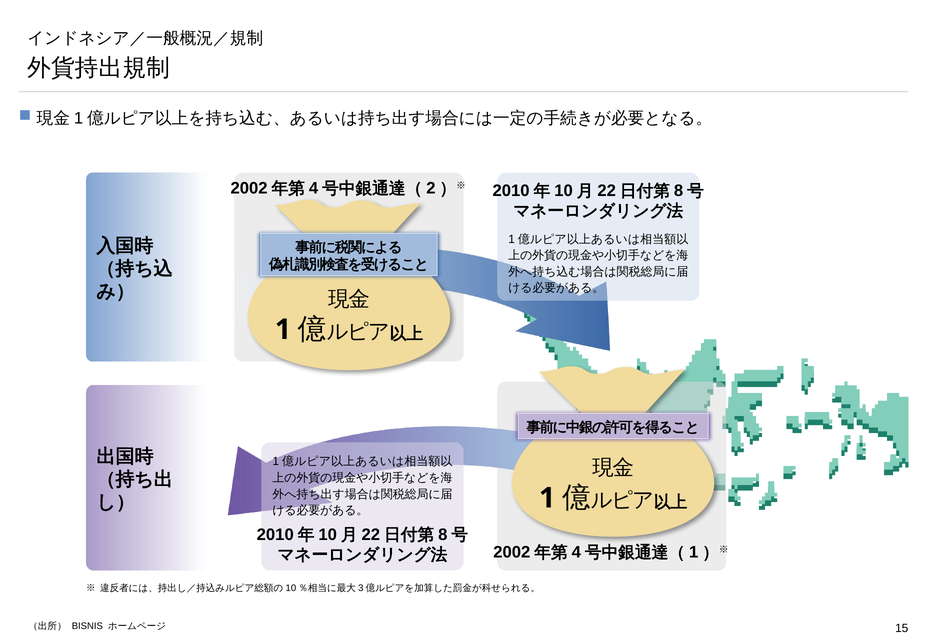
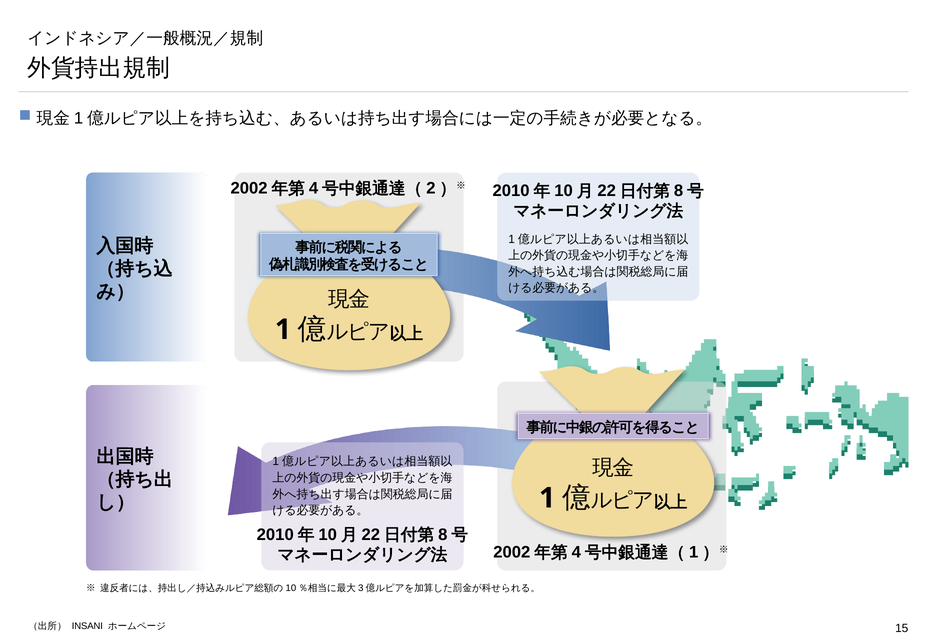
BISNIS: BISNIS -> INSANI
